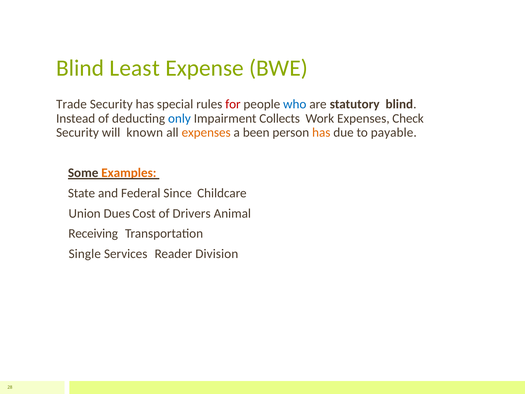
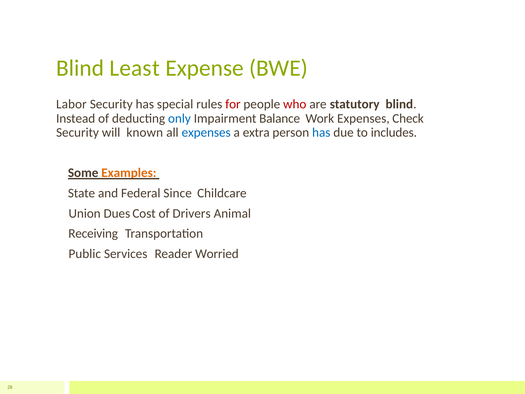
Trade: Trade -> Labor
who colour: blue -> red
Collects: Collects -> Balance
expenses at (206, 132) colour: orange -> blue
been: been -> extra
has at (321, 132) colour: orange -> blue
payable: payable -> includes
Single: Single -> Public
Division: Division -> Worried
